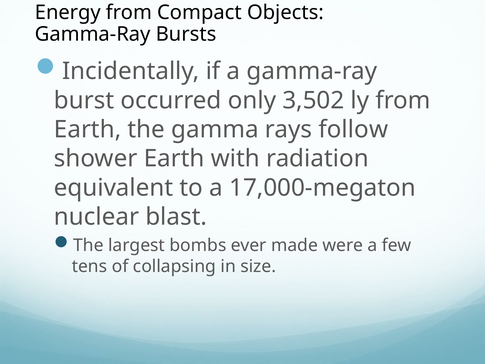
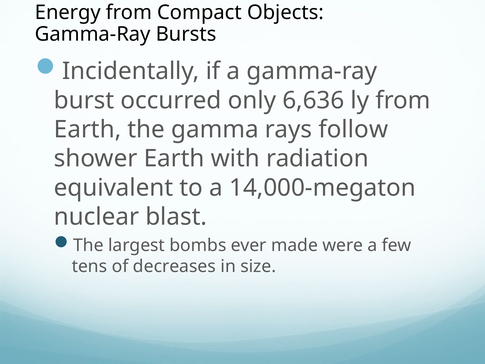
3,502: 3,502 -> 6,636
17,000-megaton: 17,000-megaton -> 14,000-megaton
collapsing: collapsing -> decreases
